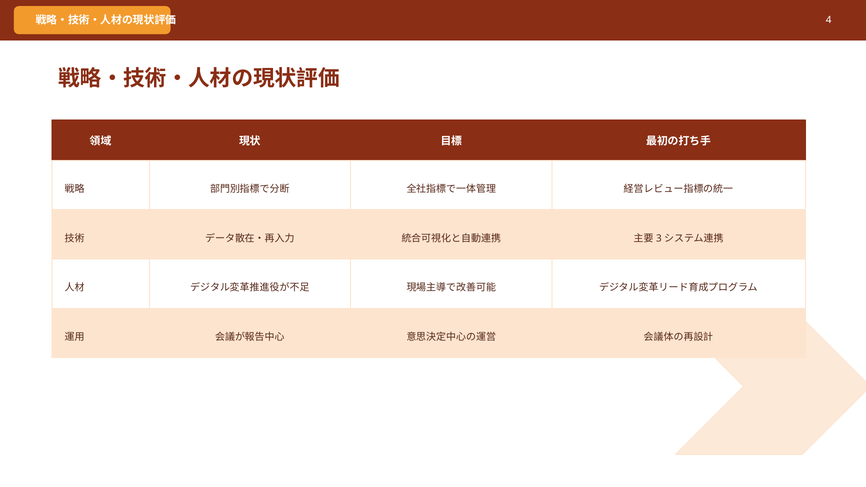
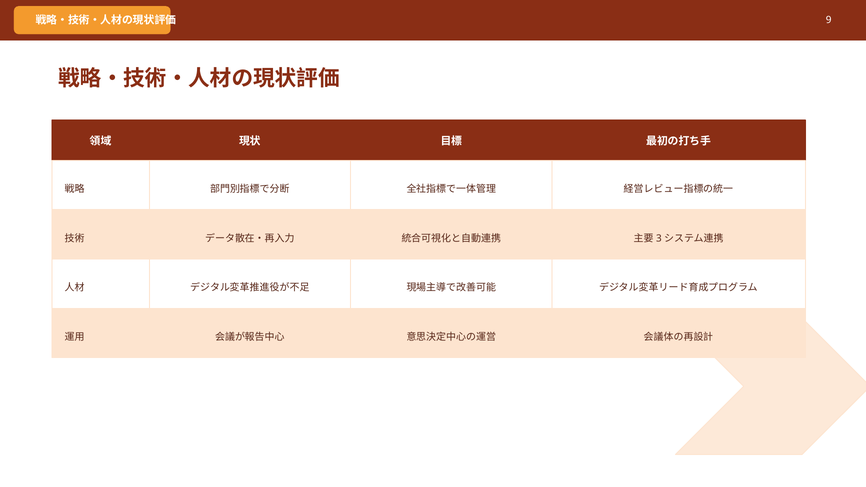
4: 4 -> 9
